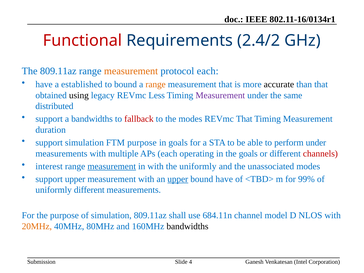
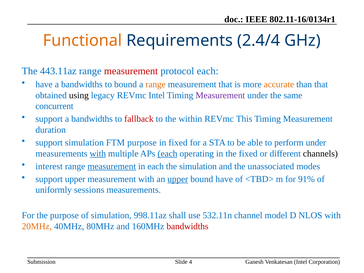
Functional colour: red -> orange
2.4/2: 2.4/2 -> 2.4/4
The 809.11az: 809.11az -> 443.11az
measurement at (131, 71) colour: orange -> red
have a established: established -> bandwidths
accurate colour: black -> orange
REVmc Less: Less -> Intel
distributed: distributed -> concurrent
the modes: modes -> within
REVmc That: That -> This
in goals: goals -> fixed
with at (98, 154) underline: none -> present
each at (167, 154) underline: none -> present
the goals: goals -> fixed
channels colour: red -> black
in with: with -> each
the uniformly: uniformly -> simulation
99%: 99% -> 91%
uniformly different: different -> sessions
simulation 809.11az: 809.11az -> 998.11az
684.11n: 684.11n -> 532.11n
bandwidths at (187, 226) colour: black -> red
